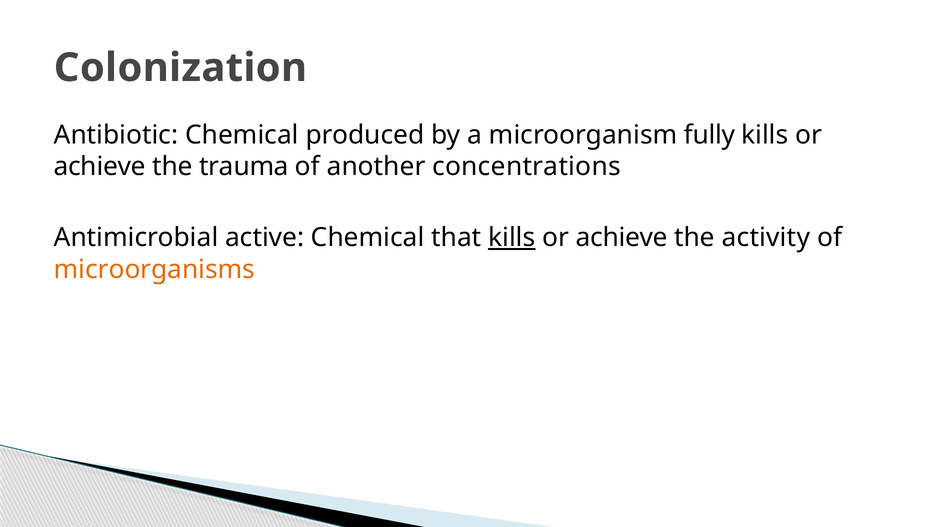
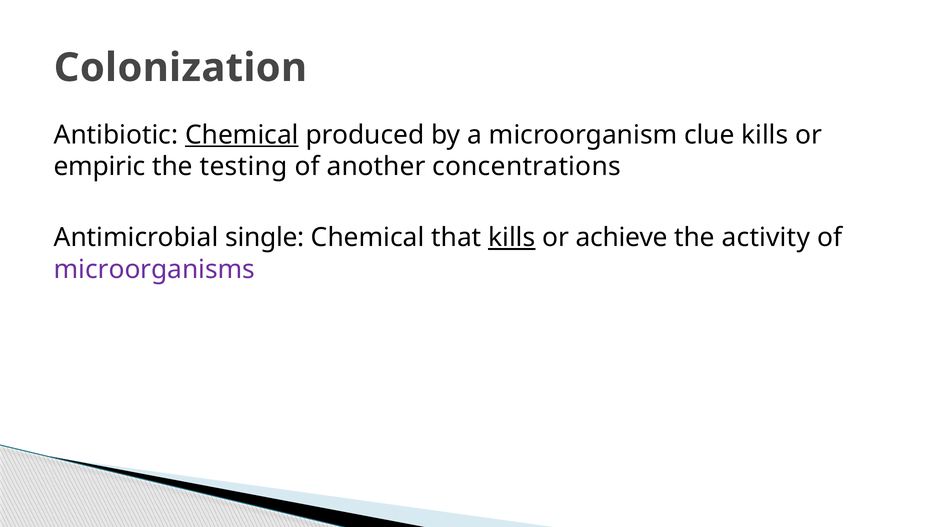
Chemical at (242, 135) underline: none -> present
fully: fully -> clue
achieve at (100, 167): achieve -> empiric
trauma: trauma -> testing
active: active -> single
microorganisms colour: orange -> purple
